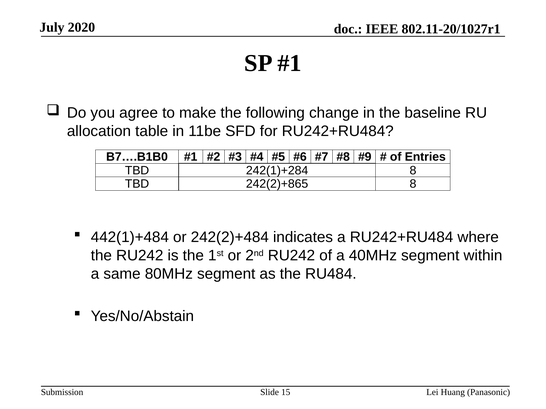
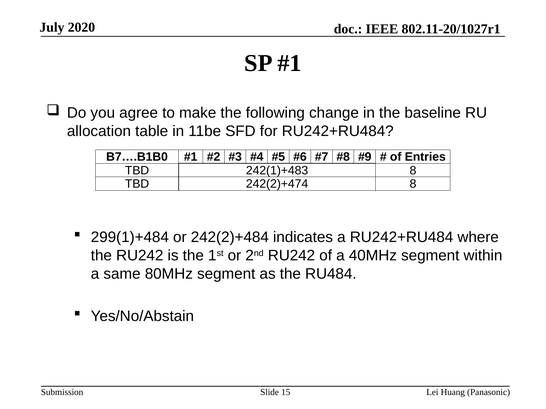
242(1)+284: 242(1)+284 -> 242(1)+483
242(2)+865: 242(2)+865 -> 242(2)+474
442(1)+484: 442(1)+484 -> 299(1)+484
